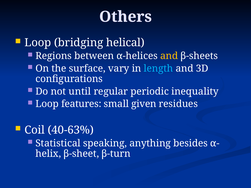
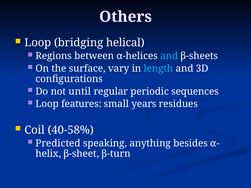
and at (169, 56) colour: yellow -> light blue
inequality: inequality -> sequences
given: given -> years
40-63%: 40-63% -> 40-58%
Statistical: Statistical -> Predicted
